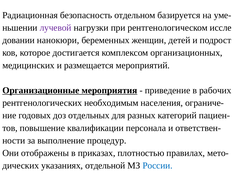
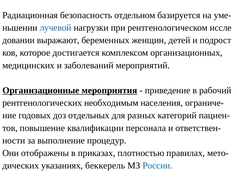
лучевой colour: purple -> blue
нанокюри: нанокюри -> выражают
размещается: размещается -> заболеваний
рабочих: рабочих -> рабочий
отдельной: отдельной -> беккерель
